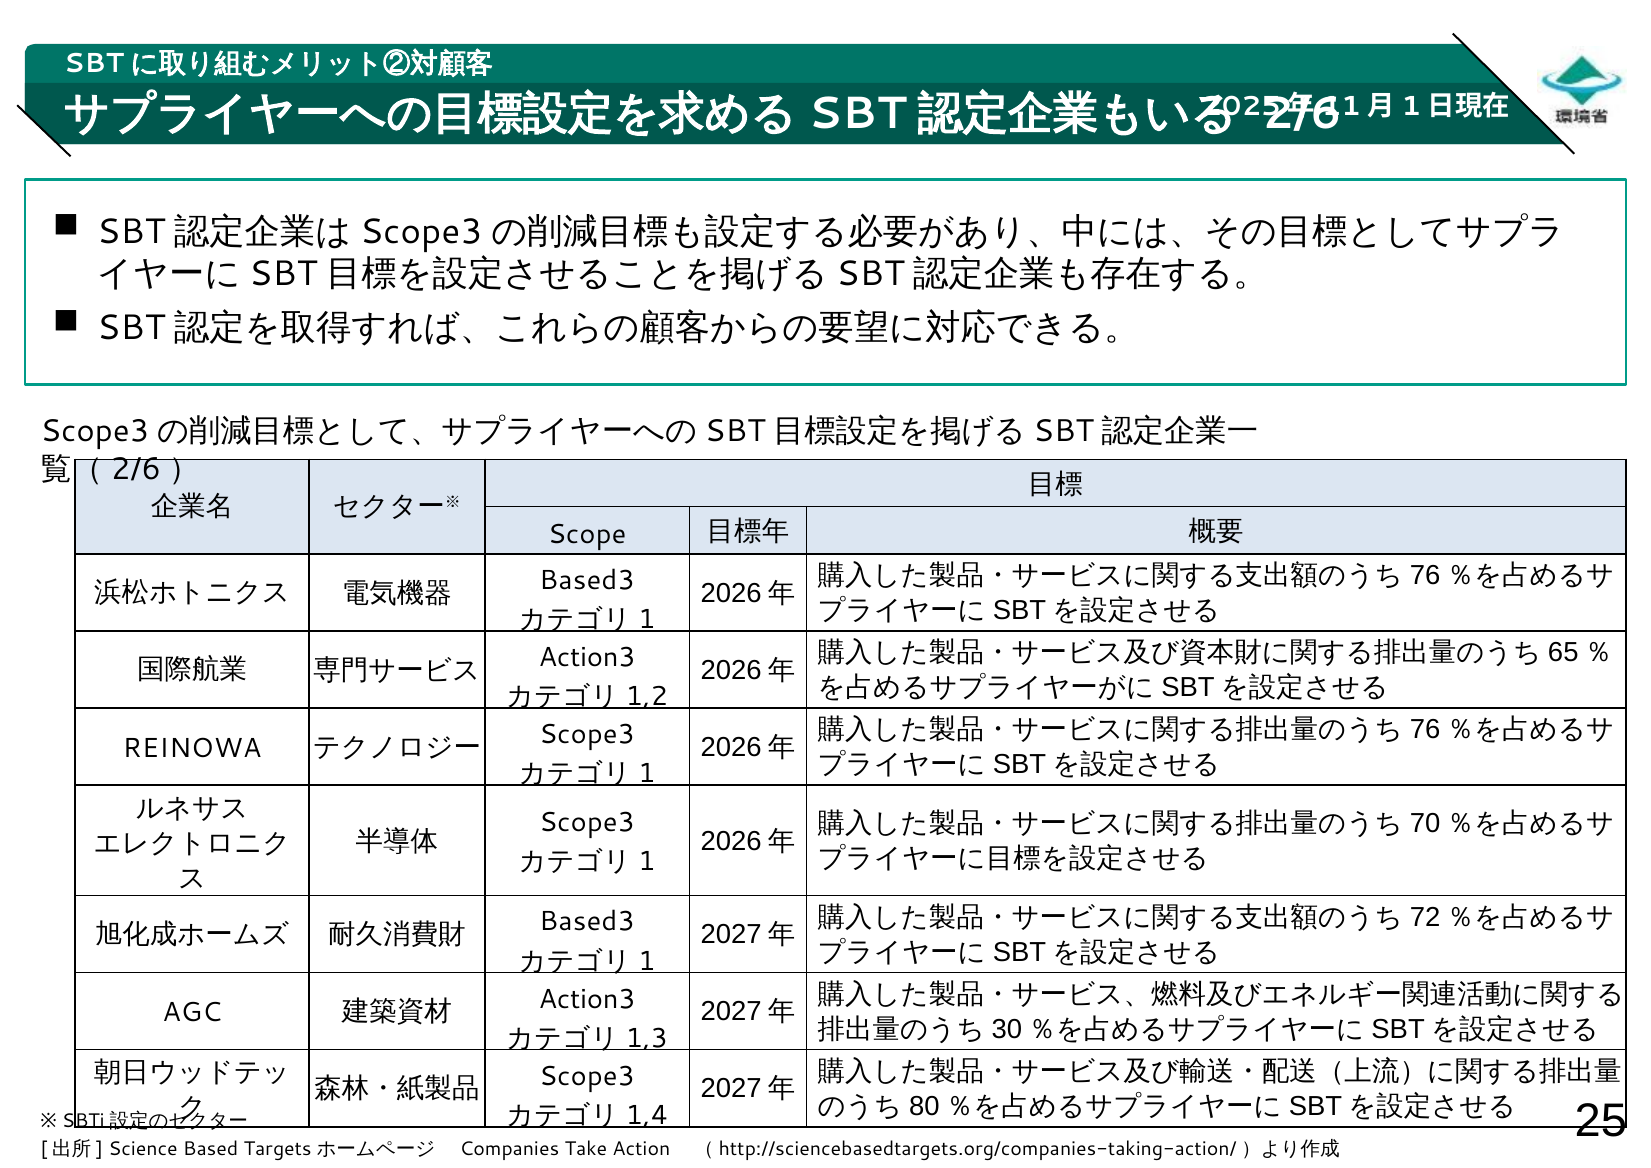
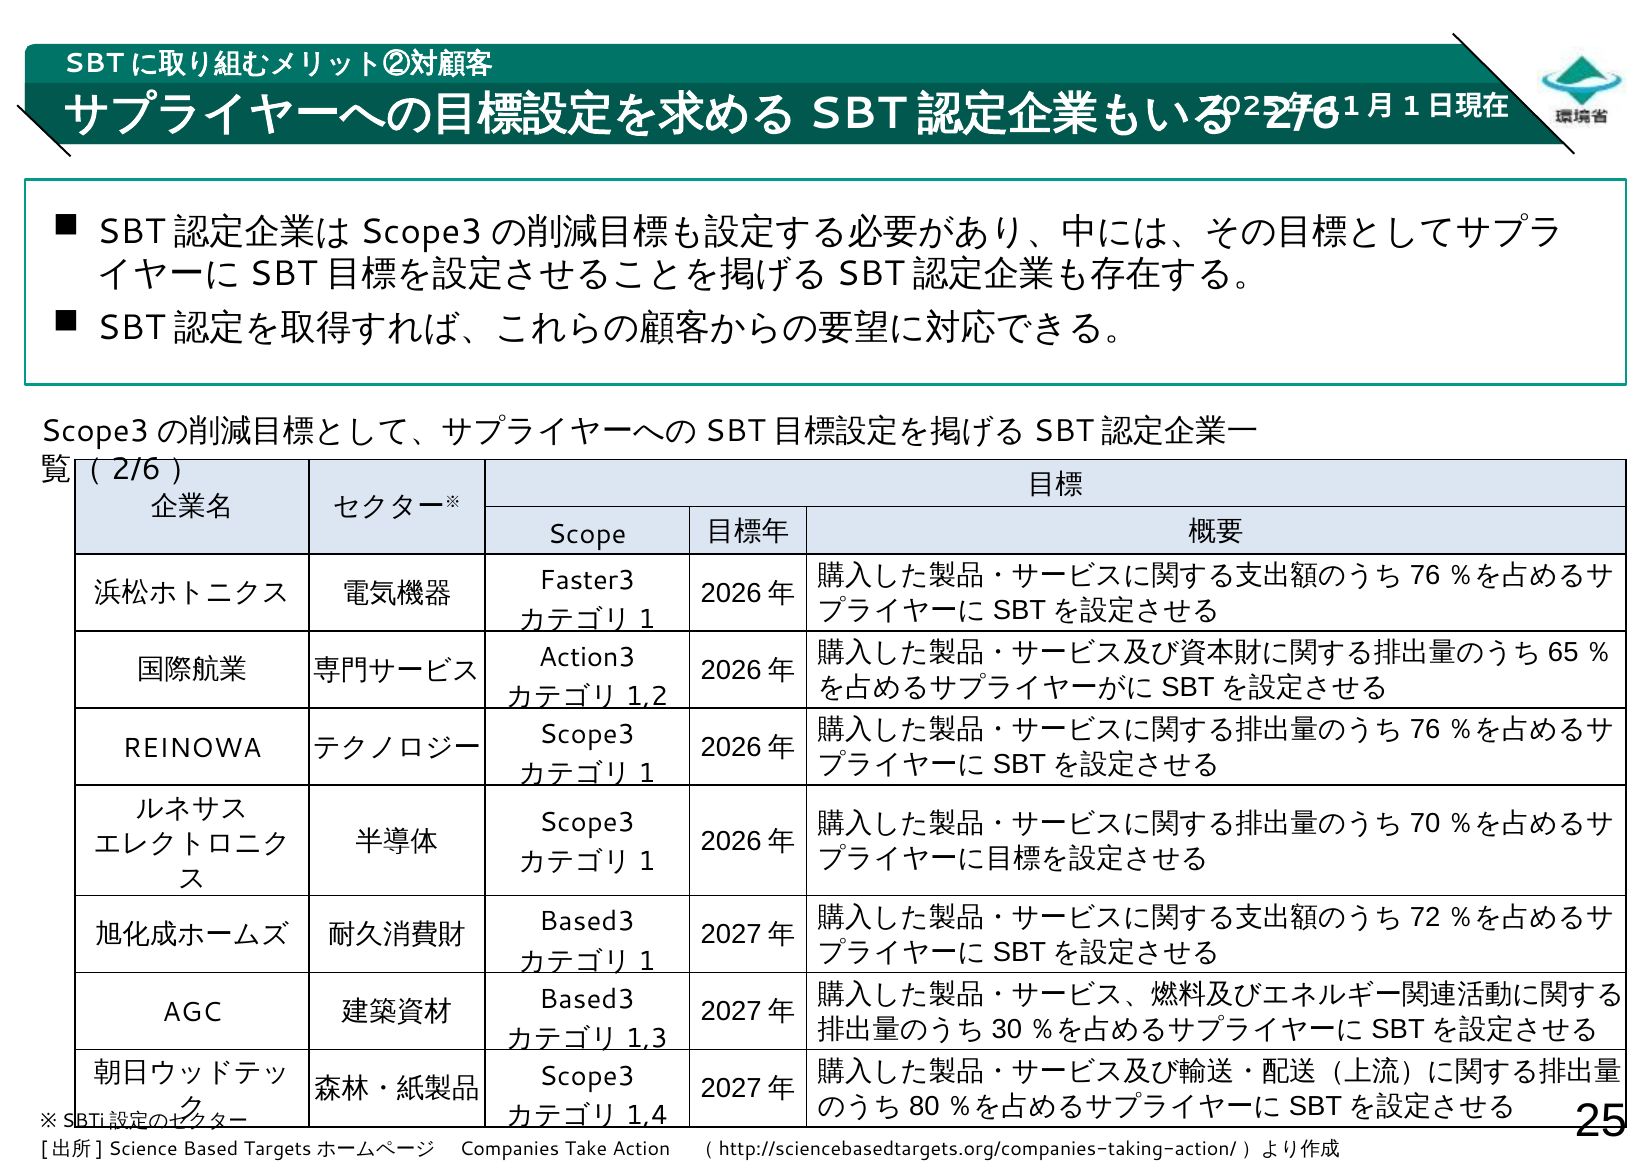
Based3 at (587, 580): Based3 -> Faster3
Action3 at (587, 999): Action3 -> Based3
